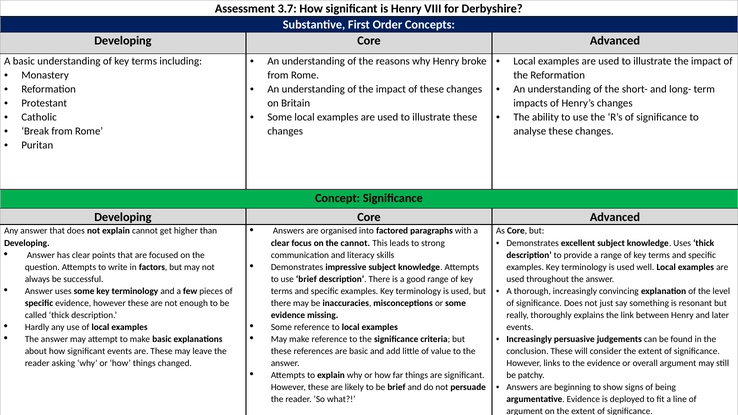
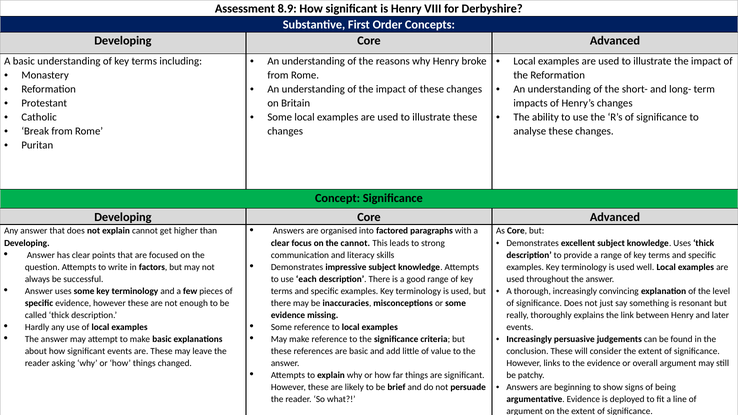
3.7: 3.7 -> 8.9
use brief: brief -> each
